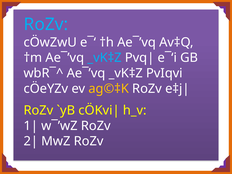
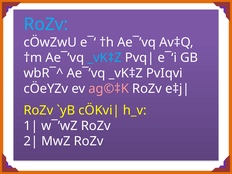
ag©‡K colour: yellow -> pink
